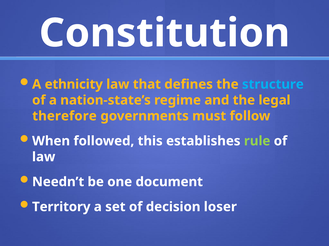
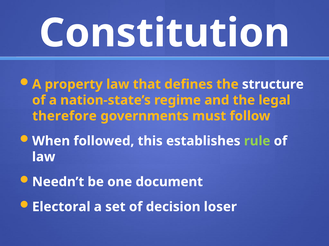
ethnicity: ethnicity -> property
structure colour: light blue -> white
Territory: Territory -> Electoral
